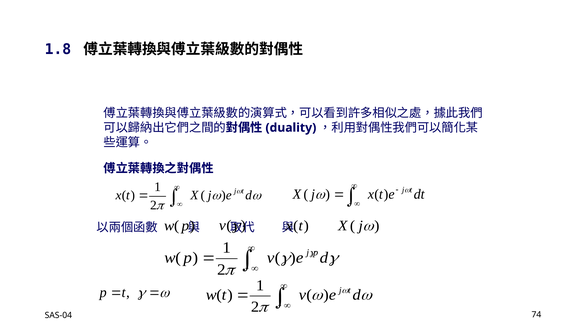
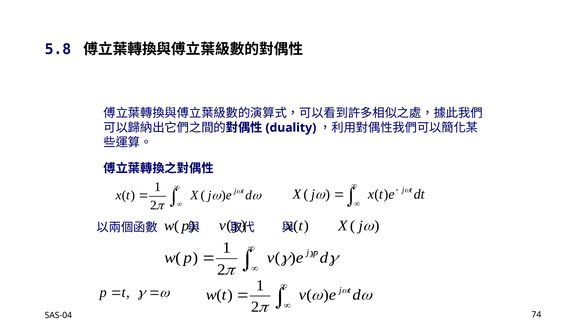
1.8: 1.8 -> 5.8
